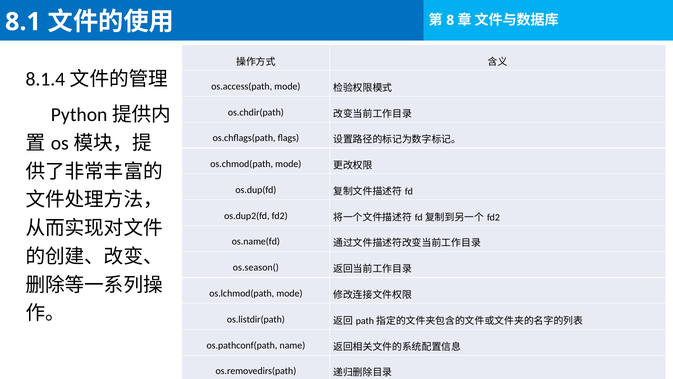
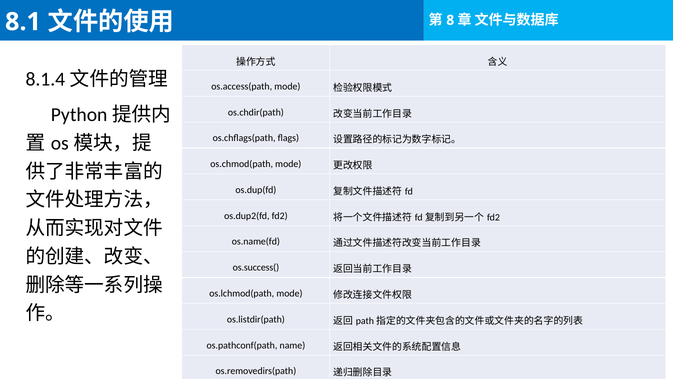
os.season(: os.season( -> os.success(
